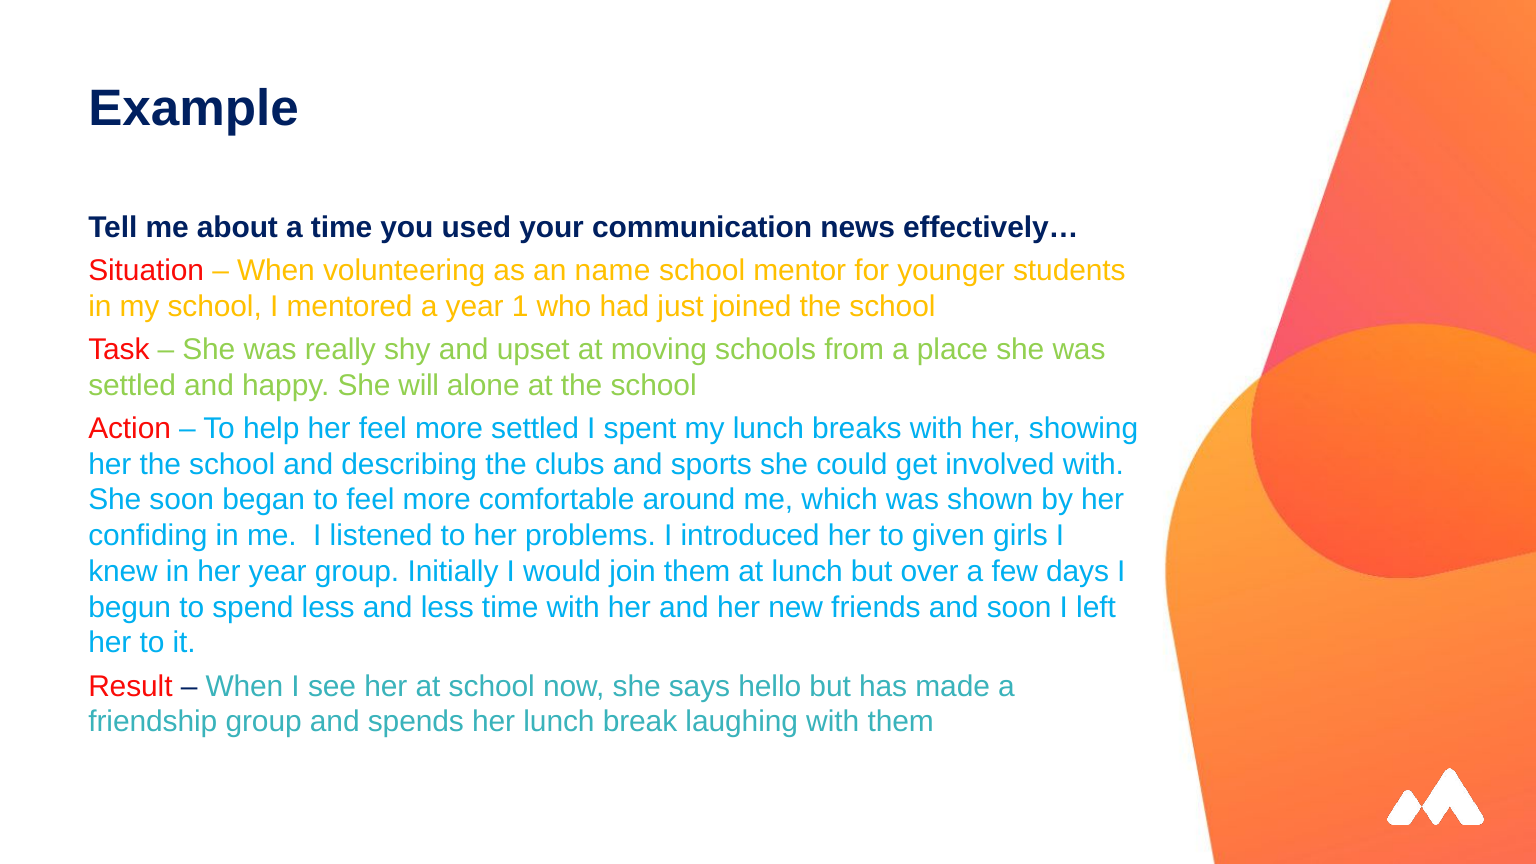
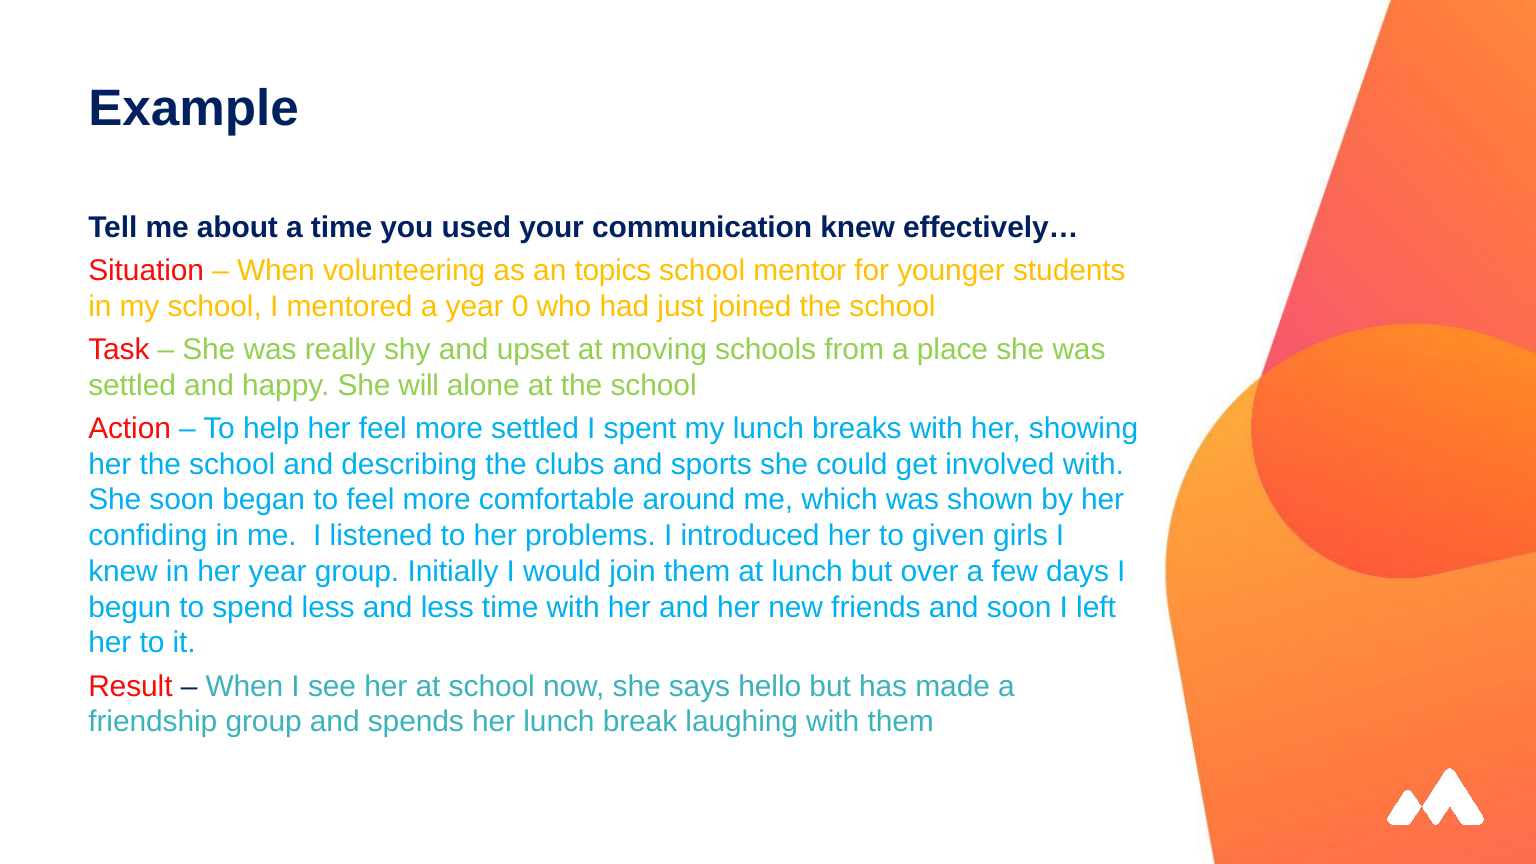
communication news: news -> knew
name: name -> topics
1: 1 -> 0
